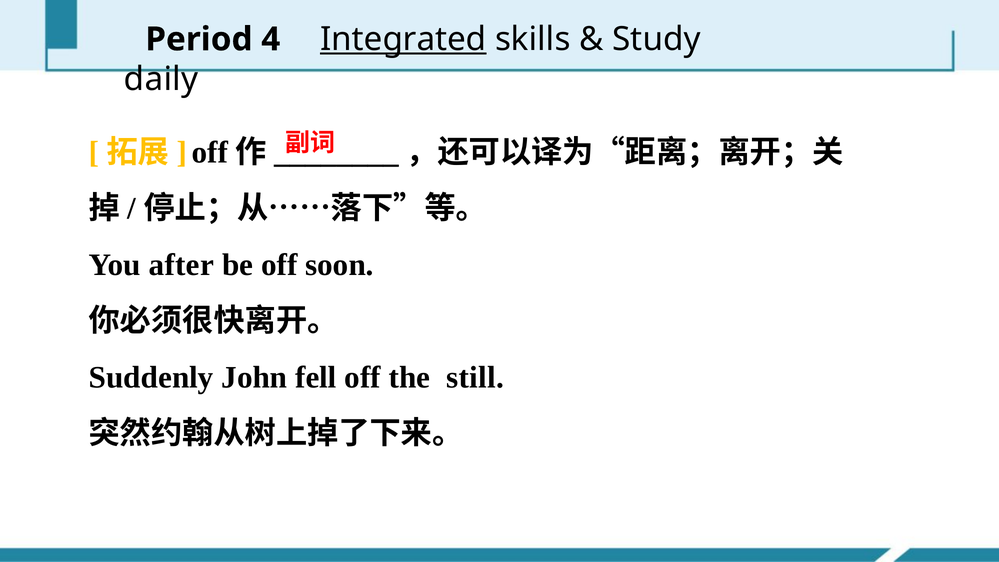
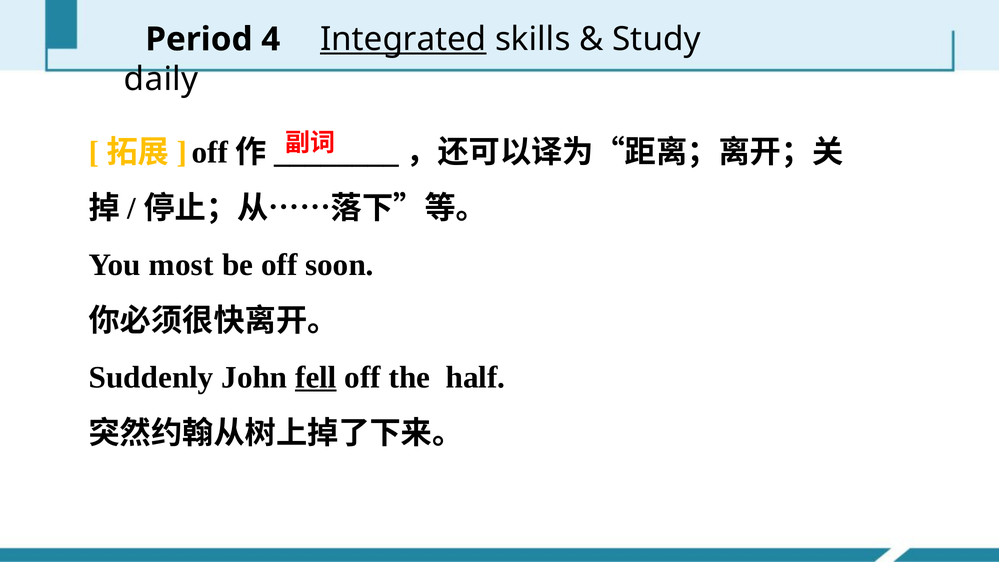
after: after -> most
fell underline: none -> present
still: still -> half
